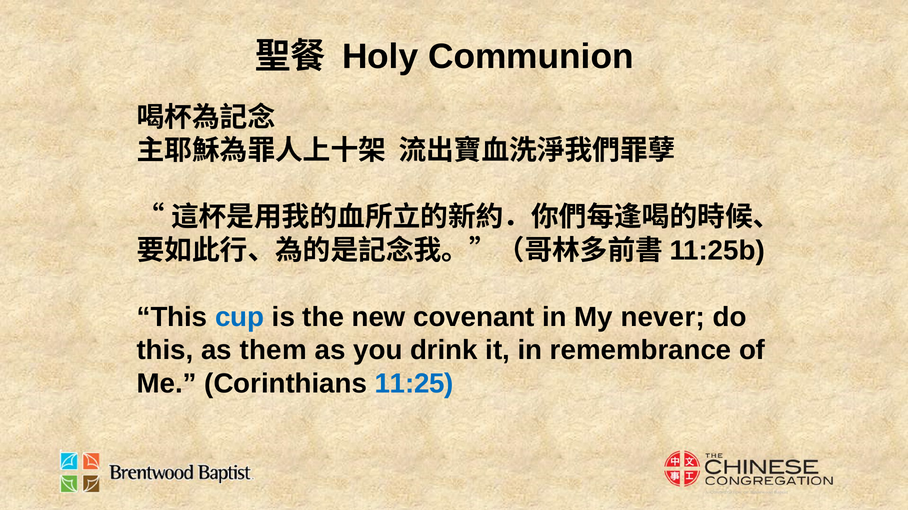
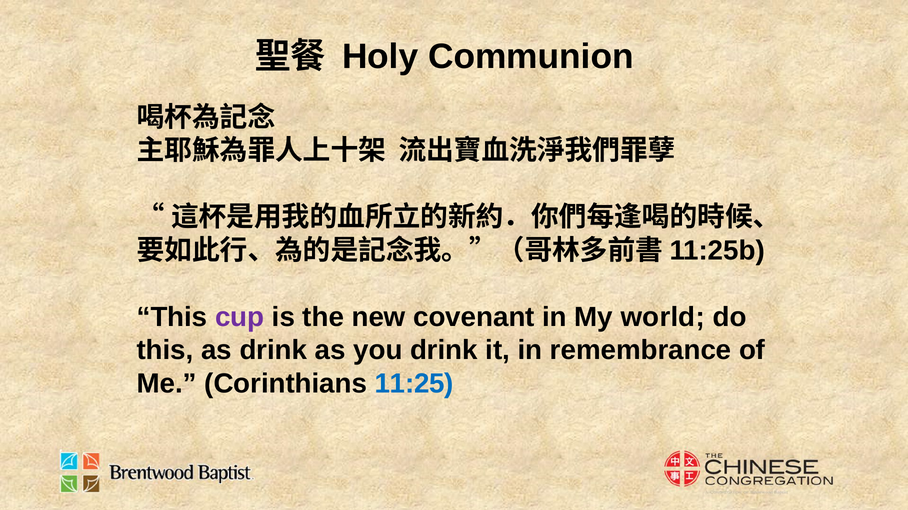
cup colour: blue -> purple
never: never -> world
as them: them -> drink
